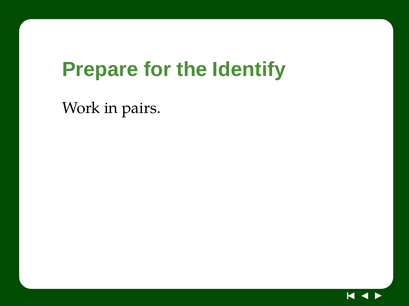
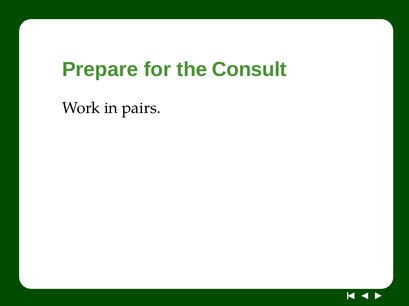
Identify: Identify -> Consult
